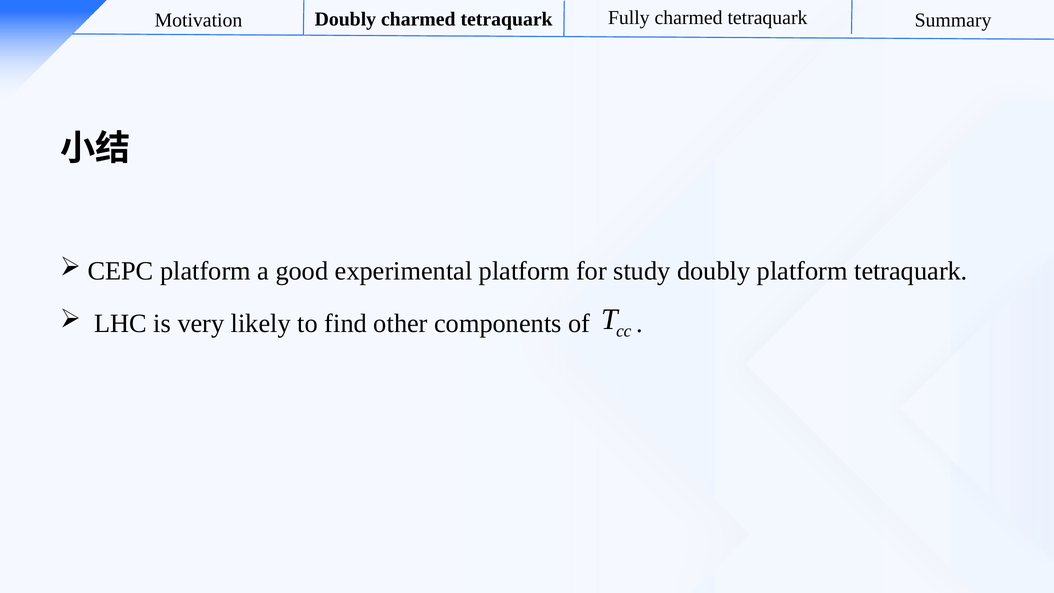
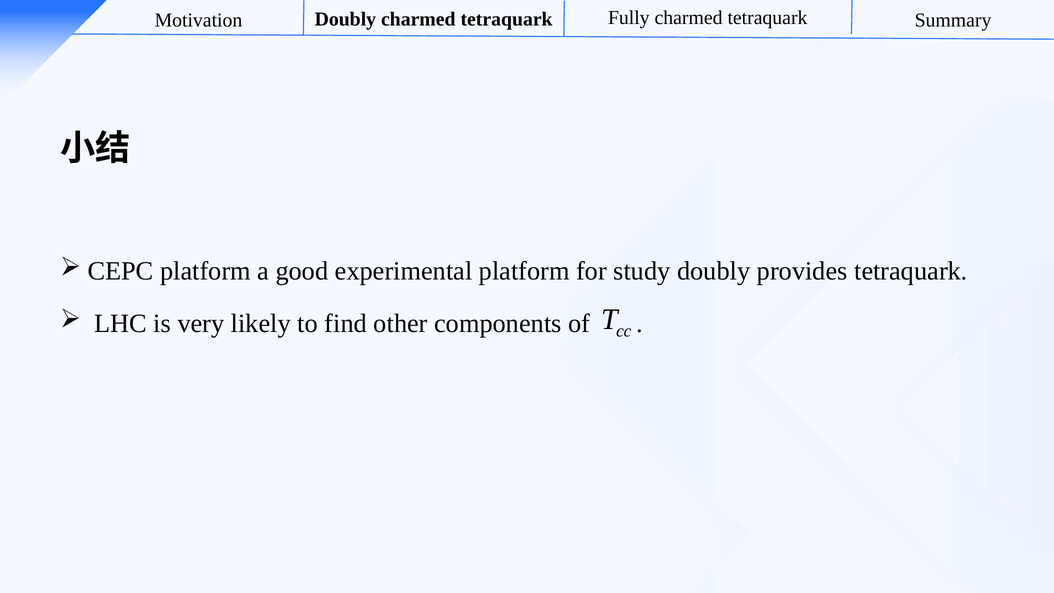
doubly platform: platform -> provides
